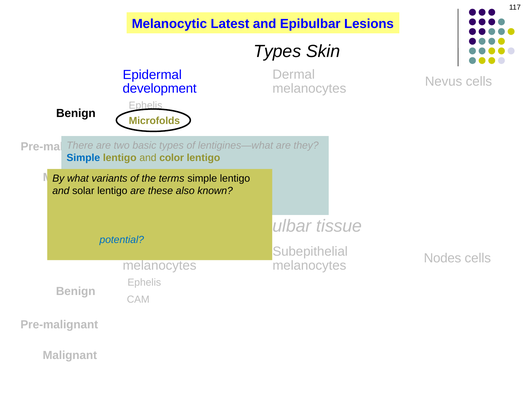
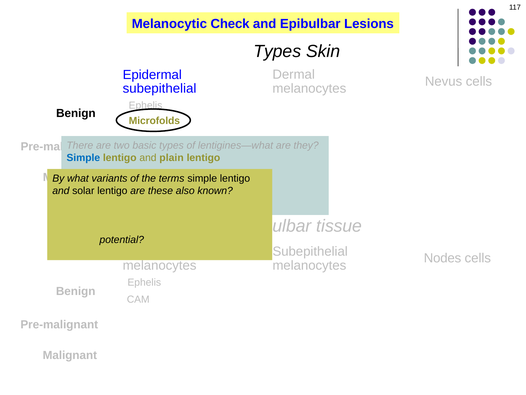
Latest: Latest -> Check
development at (160, 88): development -> subepithelial
color: color -> plain
potential colour: blue -> black
